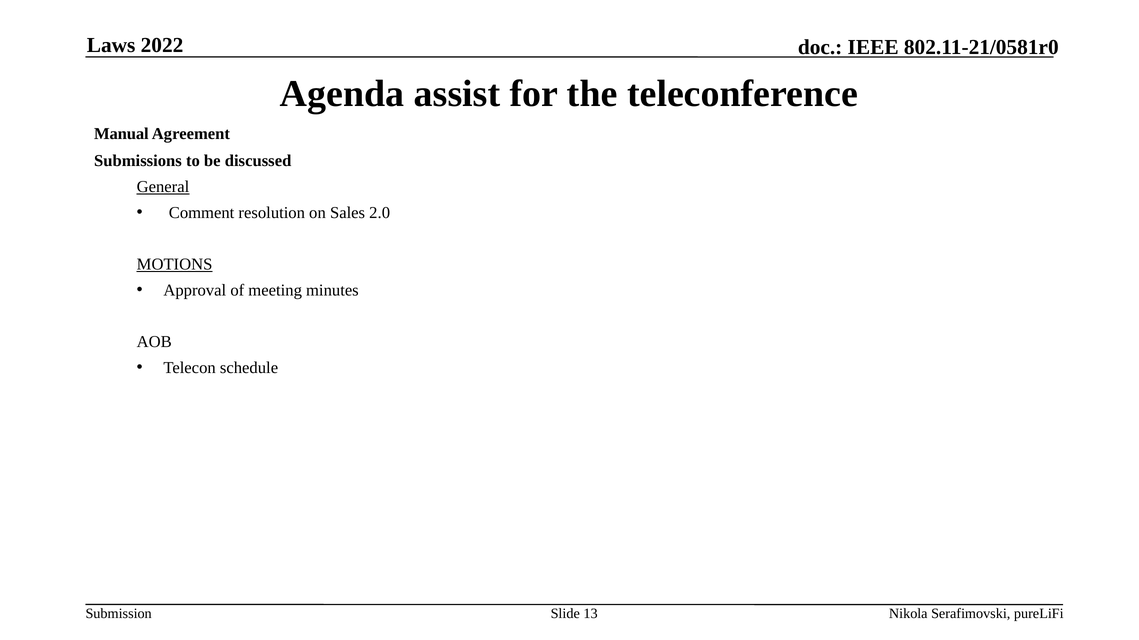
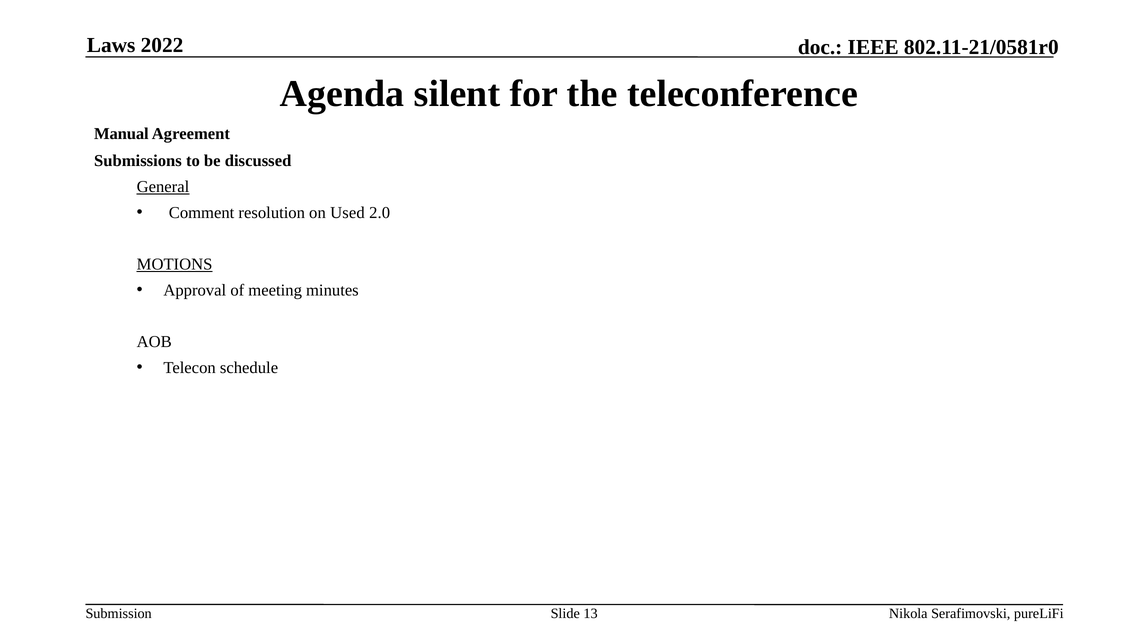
assist: assist -> silent
Sales: Sales -> Used
